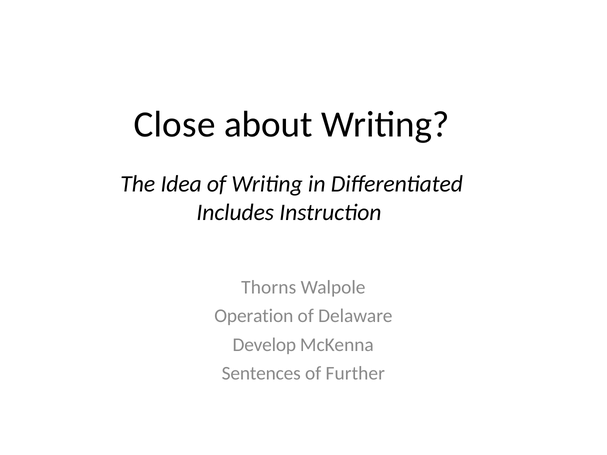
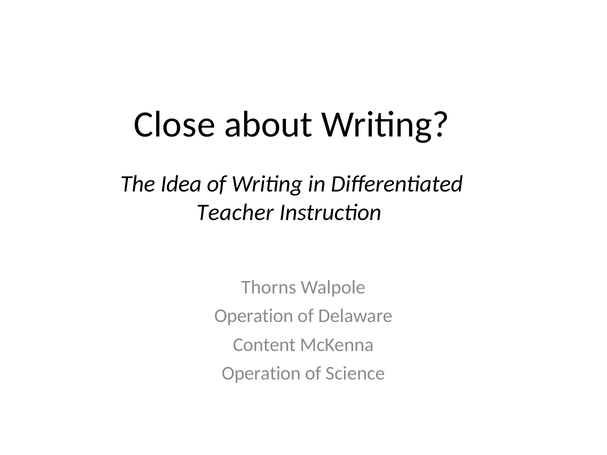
Includes: Includes -> Teacher
Develop: Develop -> Content
Sentences at (261, 373): Sentences -> Operation
Further: Further -> Science
